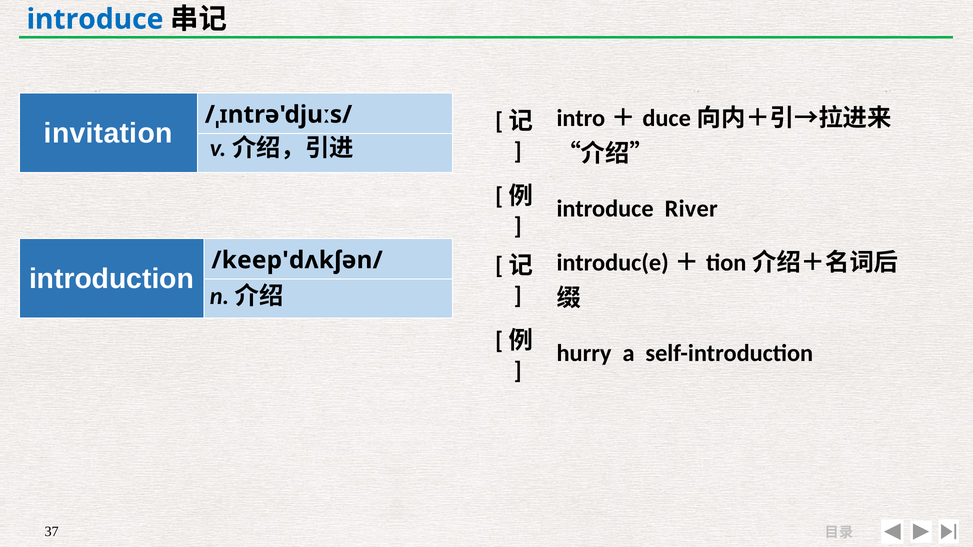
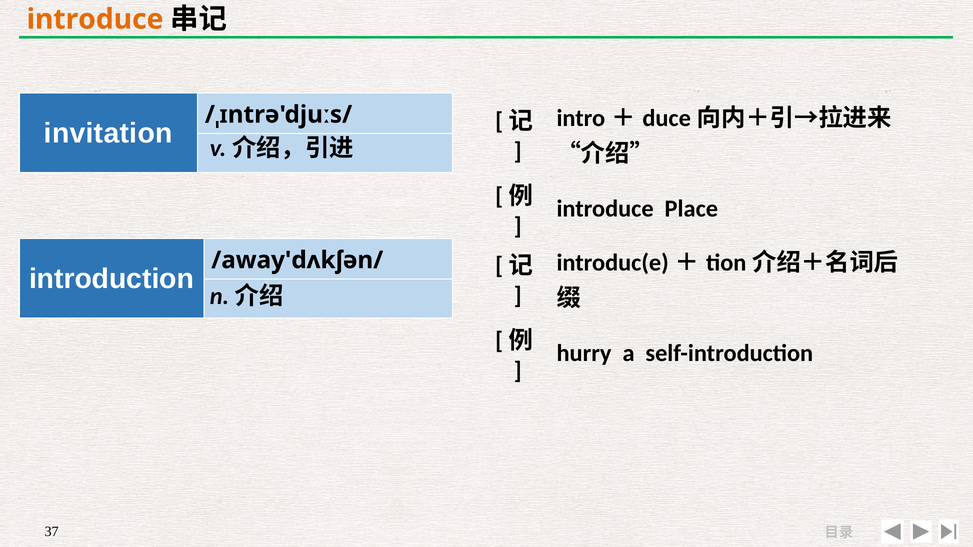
introduce at (95, 19) colour: blue -> orange
River: River -> Place
/keep'dʌkʃən/: /keep'dʌkʃən/ -> /away'dʌkʃən/
